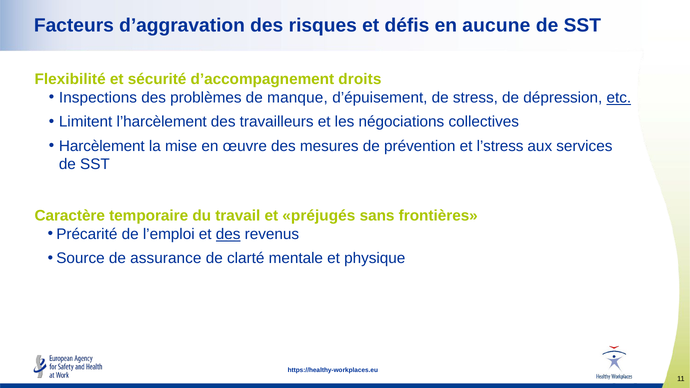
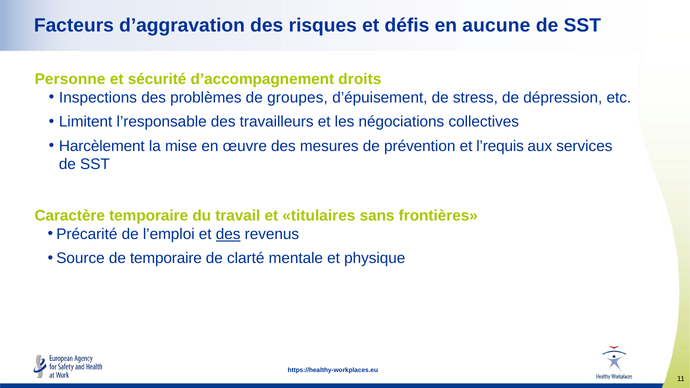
Flexibilité: Flexibilité -> Personne
manque: manque -> groupes
etc underline: present -> none
l’harcèlement: l’harcèlement -> l’responsable
l’stress: l’stress -> l’requis
préjugés: préjugés -> titulaires
de assurance: assurance -> temporaire
